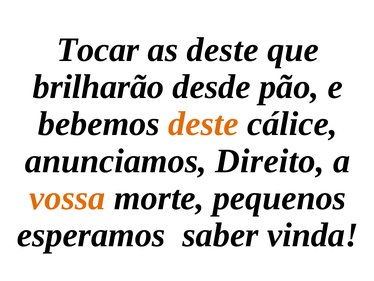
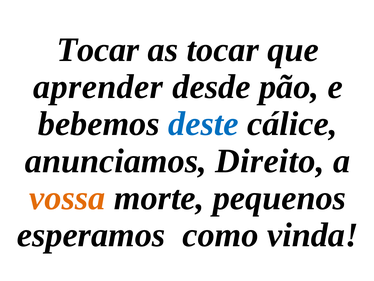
as deste: deste -> tocar
brilharão: brilharão -> aprender
deste at (203, 124) colour: orange -> blue
saber: saber -> como
